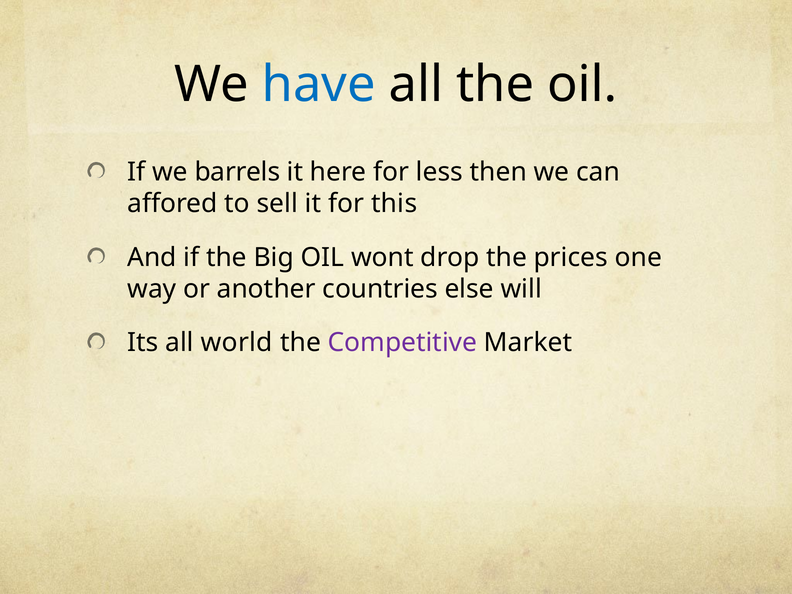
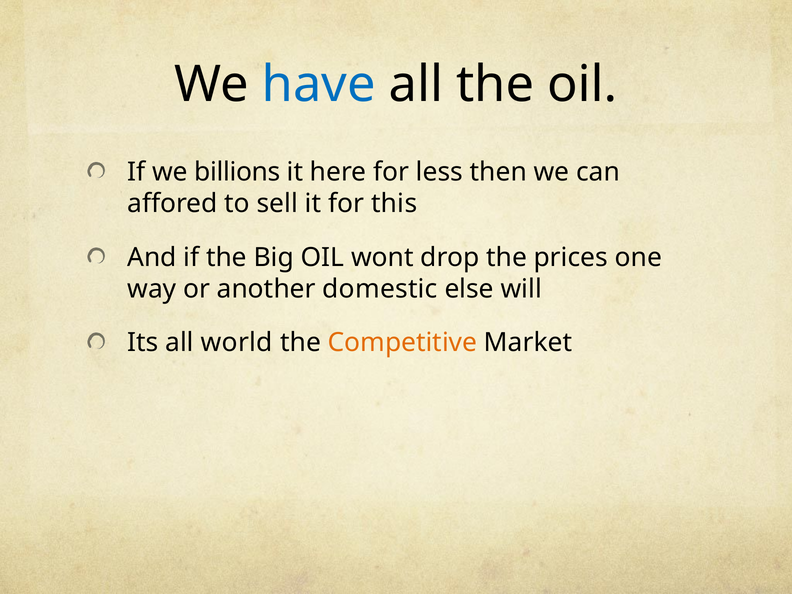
barrels: barrels -> billions
countries: countries -> domestic
Competitive colour: purple -> orange
